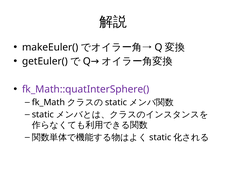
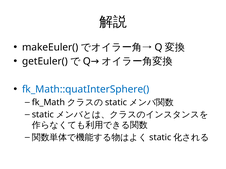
fk_Math::quatInterSphere( colour: purple -> blue
